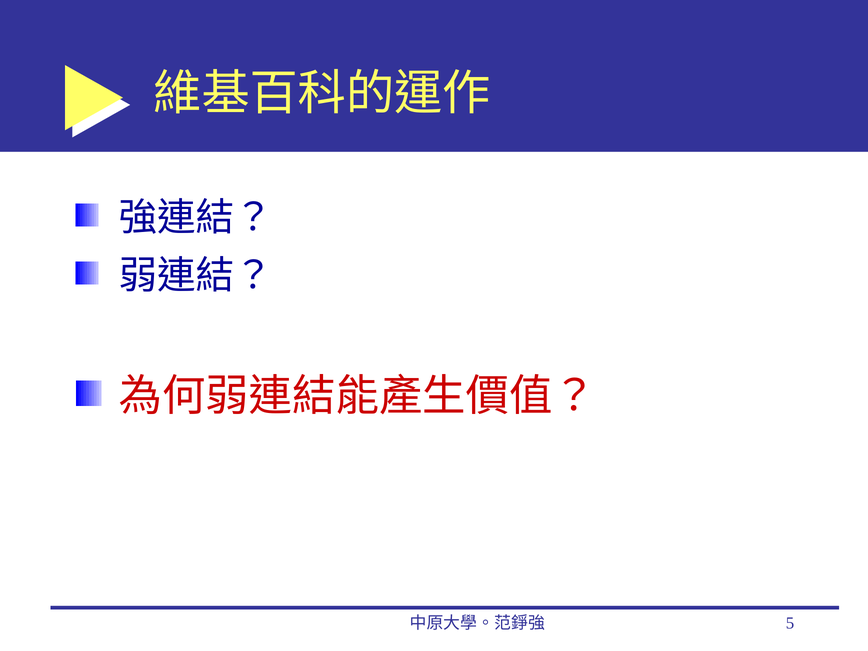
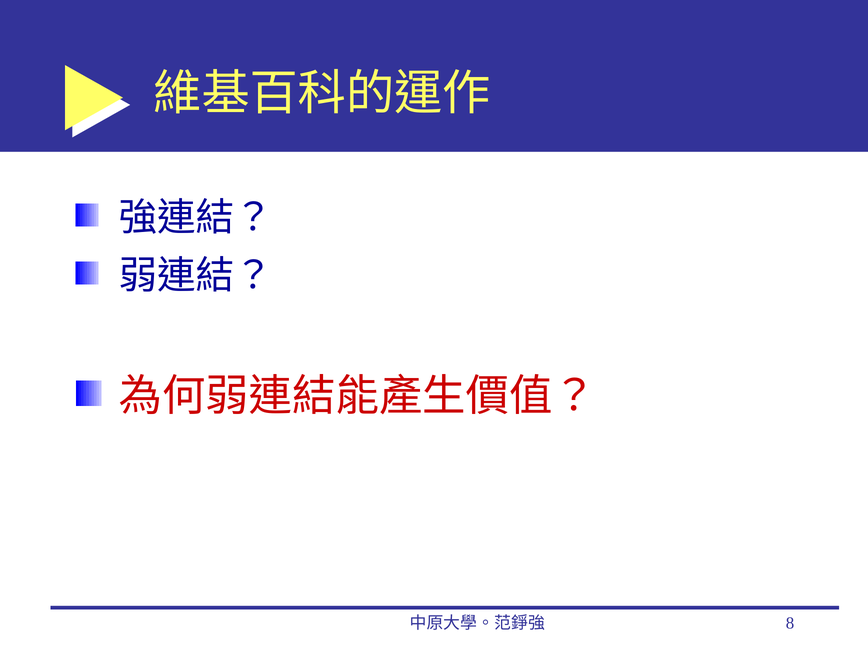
5: 5 -> 8
